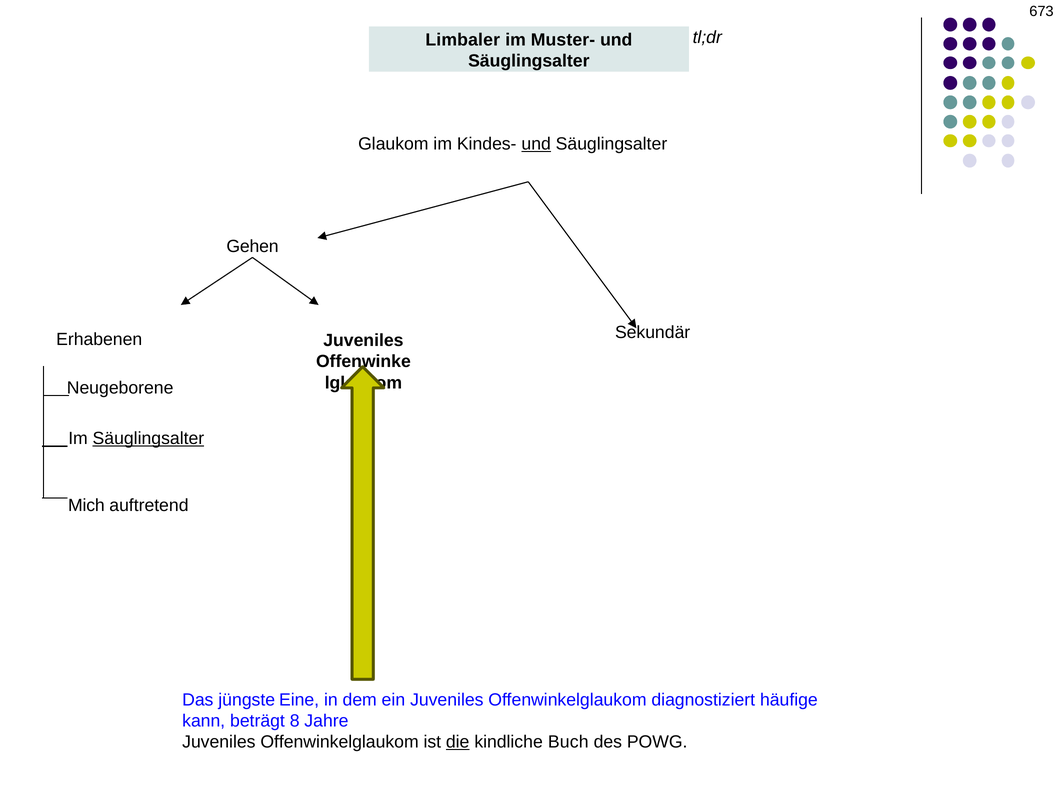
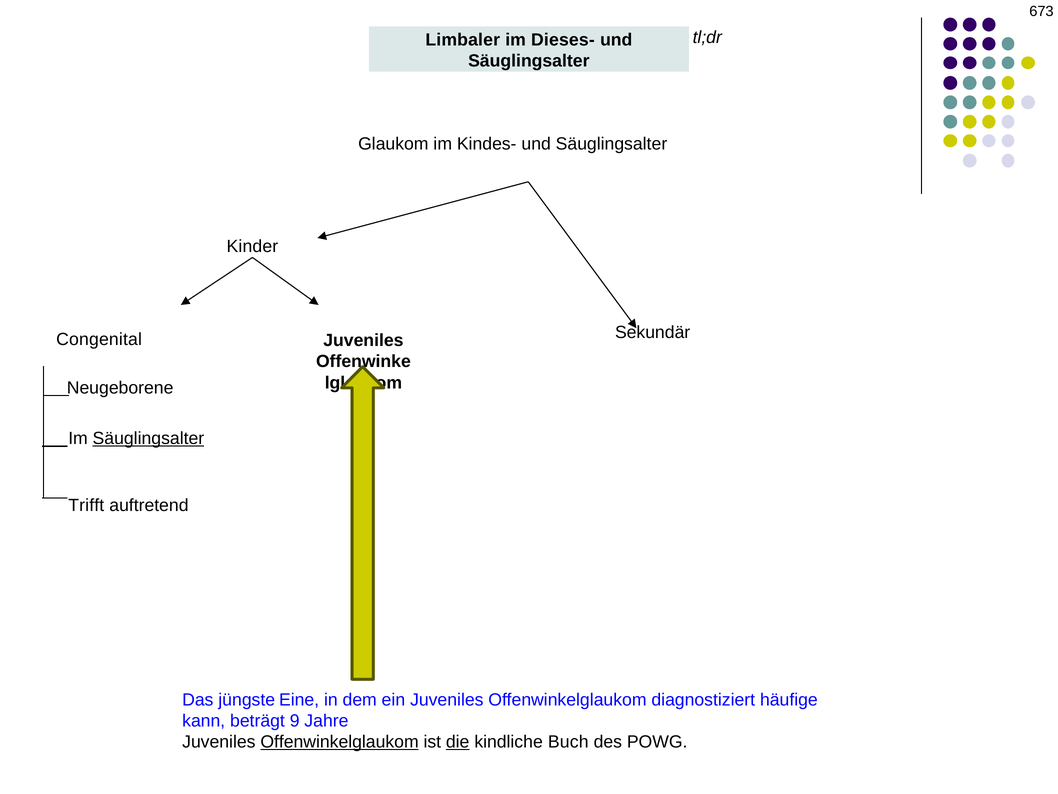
Muster-: Muster- -> Dieses-
und at (536, 144) underline: present -> none
Gehen: Gehen -> Kinder
Erhabenen: Erhabenen -> Congenital
Mich: Mich -> Trifft
8: 8 -> 9
Offenwinkelglaukom at (340, 742) underline: none -> present
